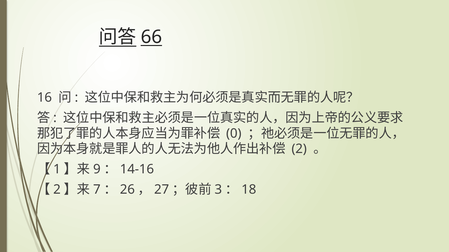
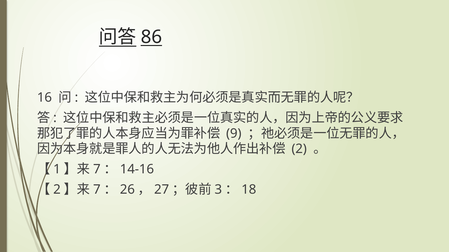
66: 66 -> 86
0: 0 -> 9
9 at (97, 170): 9 -> 7
